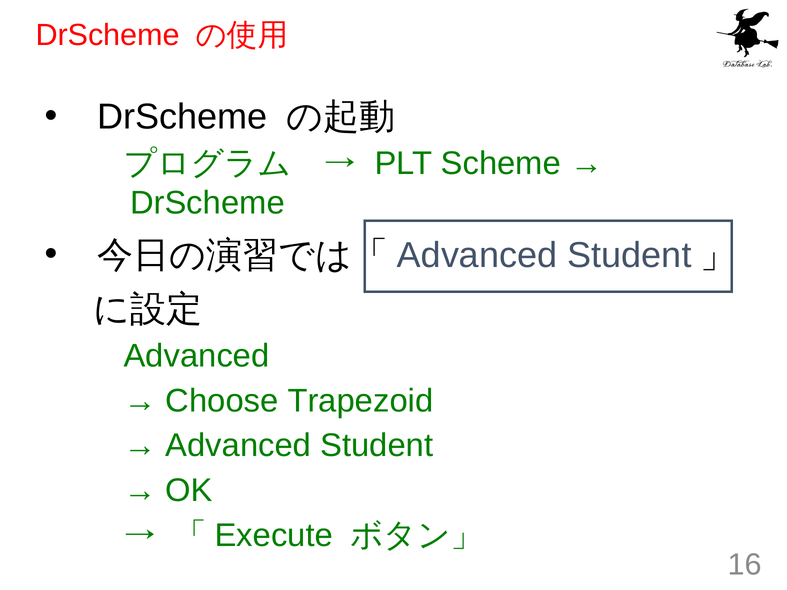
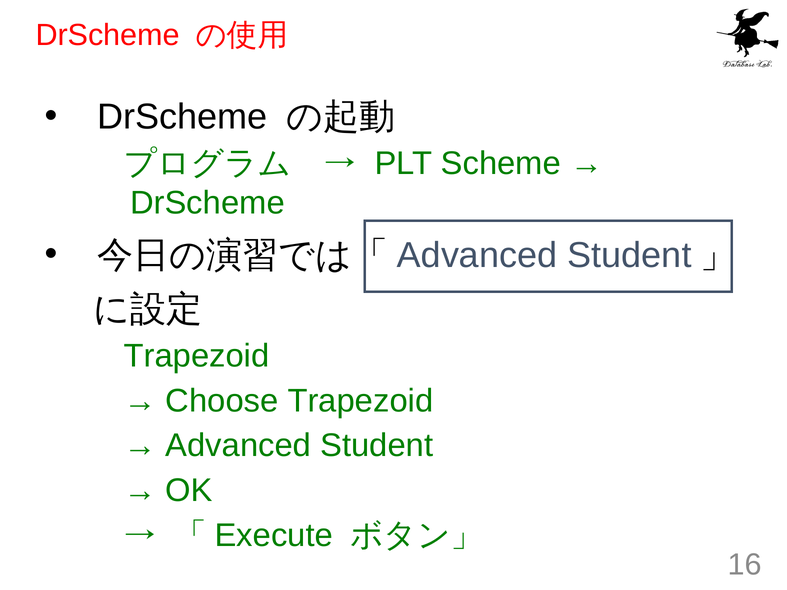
Advanced at (197, 356): Advanced -> Trapezoid
